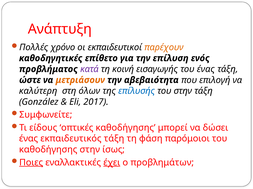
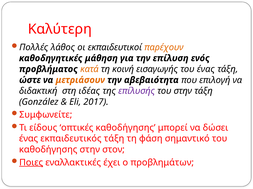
Ανάπτυξη: Ανάπτυξη -> Καλύτερη
χρόνο: χρόνο -> λάθος
επίθετο: επίθετο -> μάθηση
κατά colour: purple -> orange
καλύτερη: καλύτερη -> διδακτική
όλων: όλων -> ιδέας
επίλυσής colour: blue -> purple
παρόμοιοι: παρόμοιοι -> σημαντικό
ίσως: ίσως -> στον
έχει underline: present -> none
